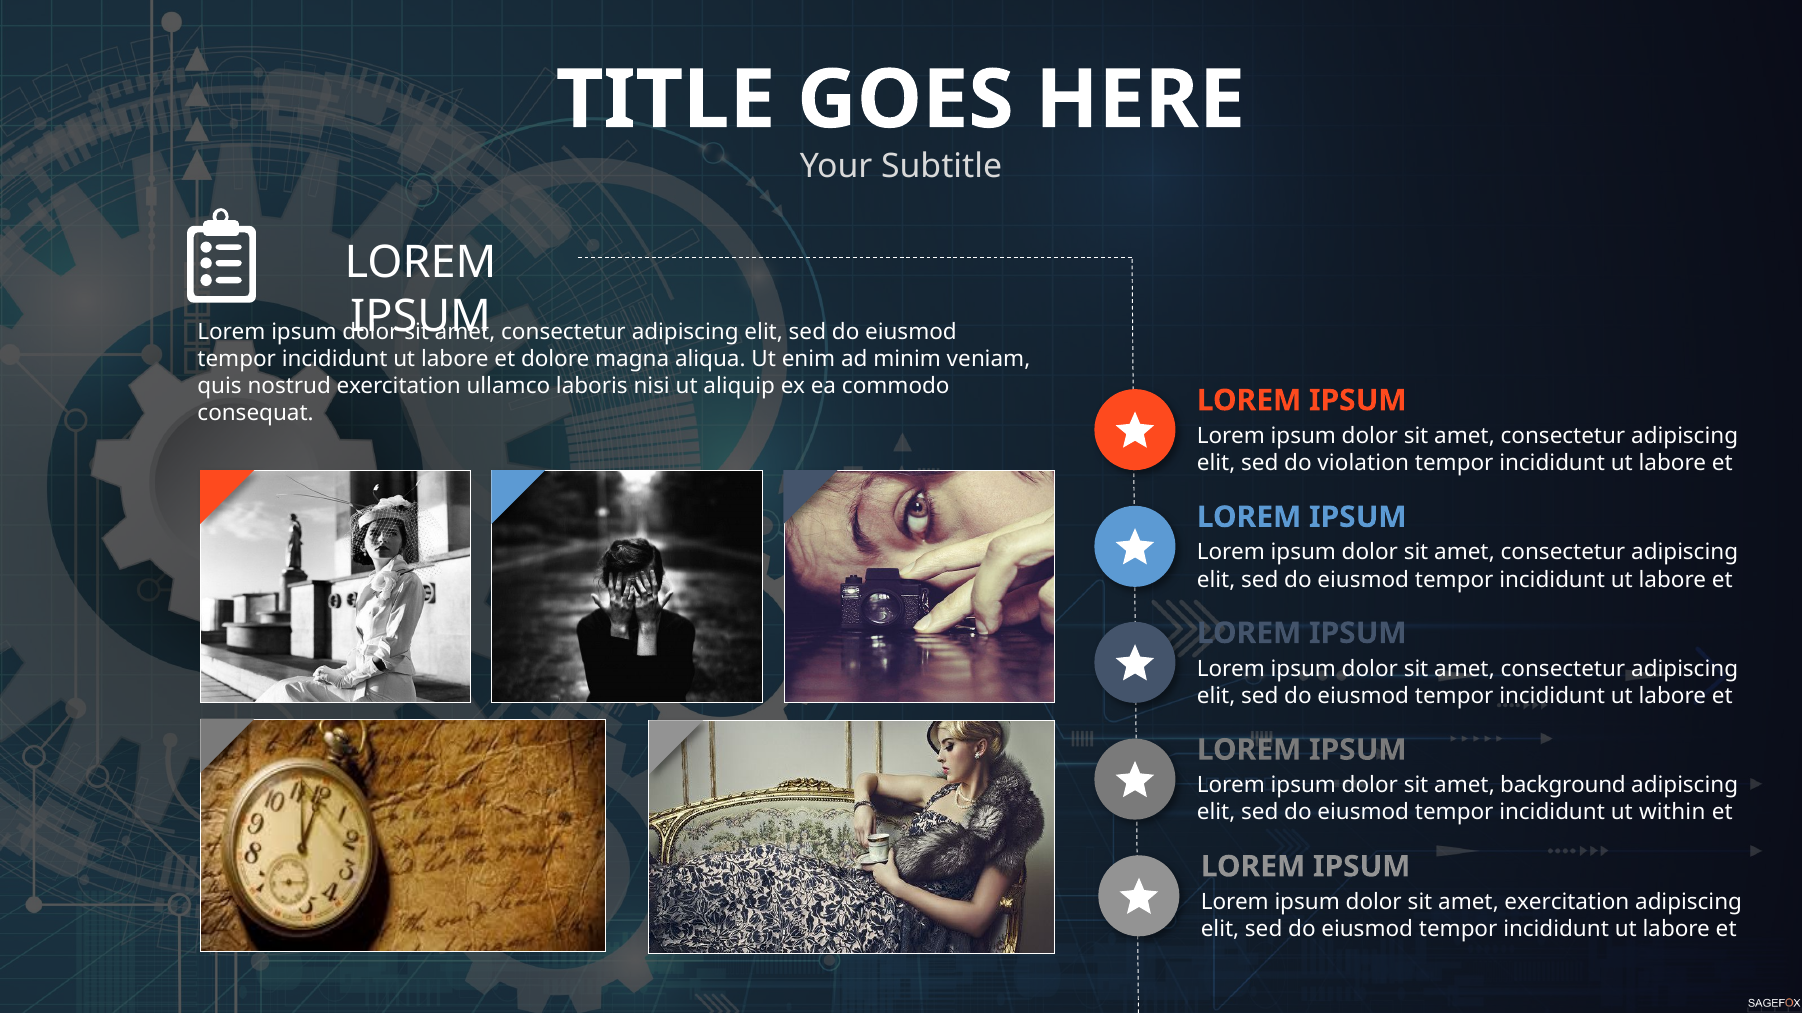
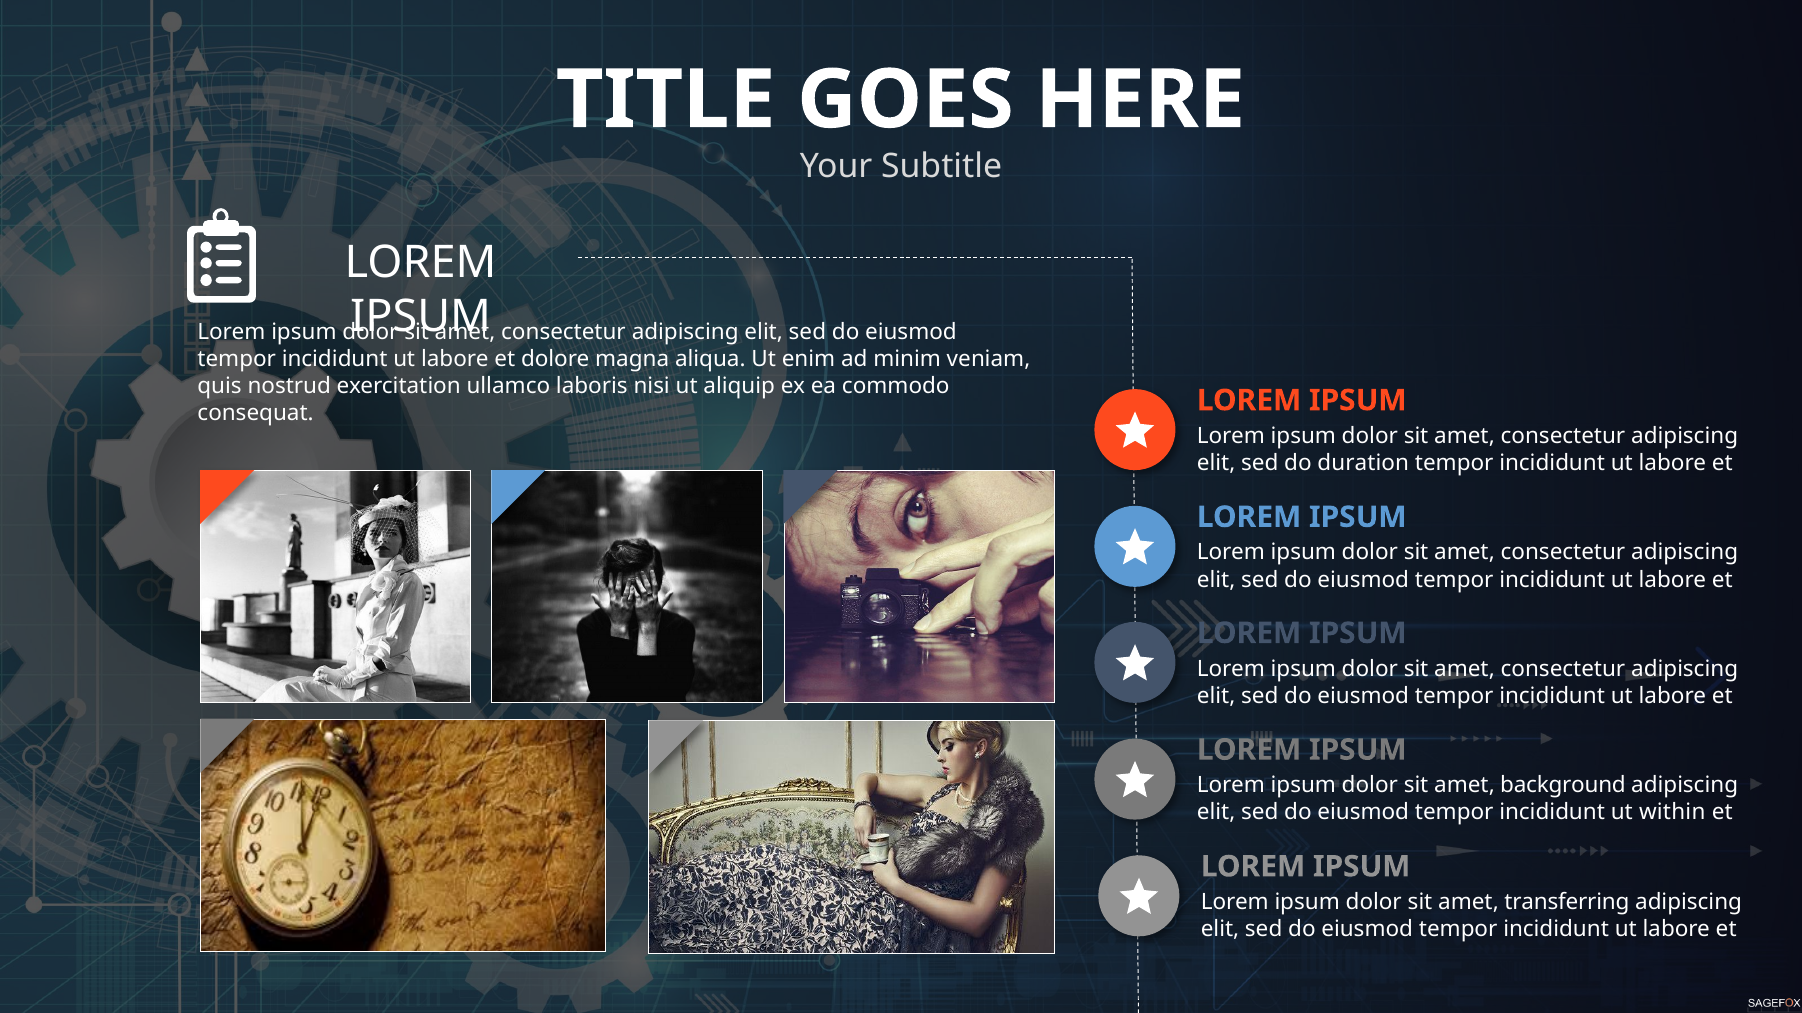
violation: violation -> duration
amet exercitation: exercitation -> transferring
